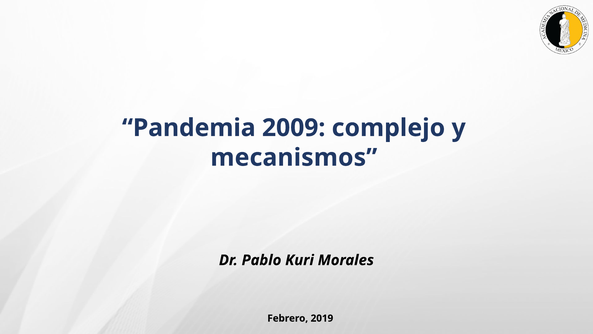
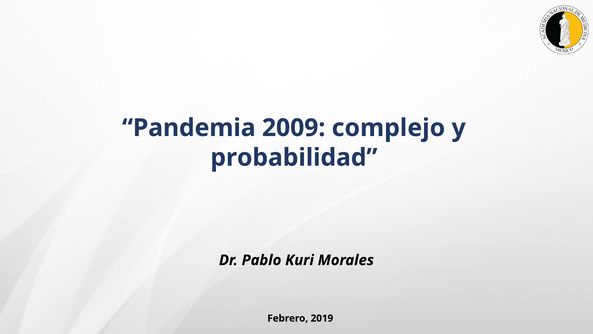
mecanismos: mecanismos -> probabilidad
